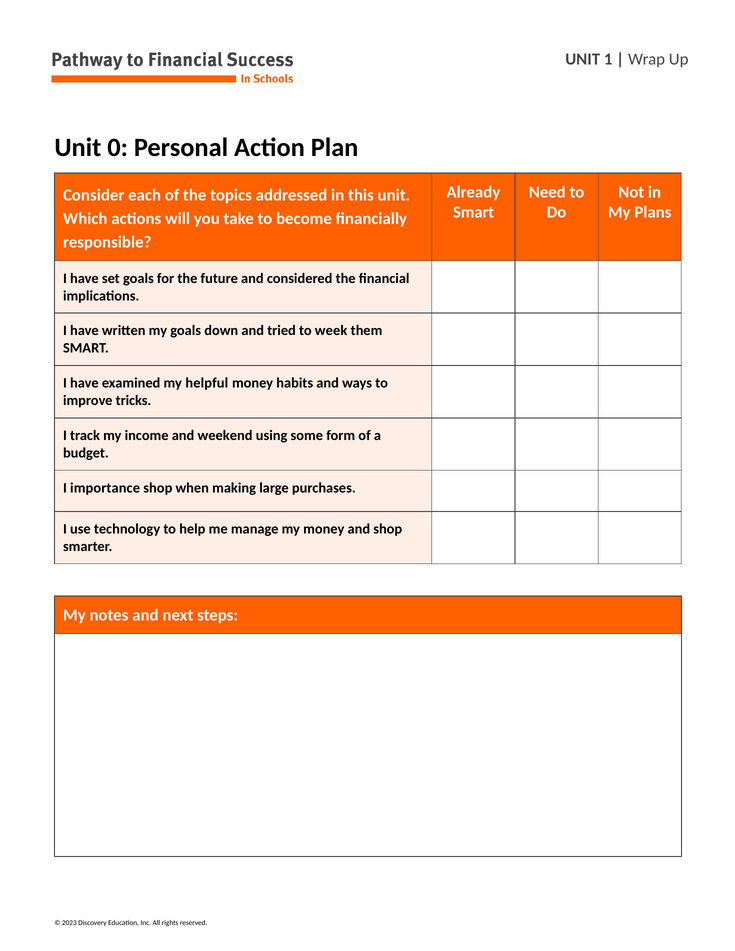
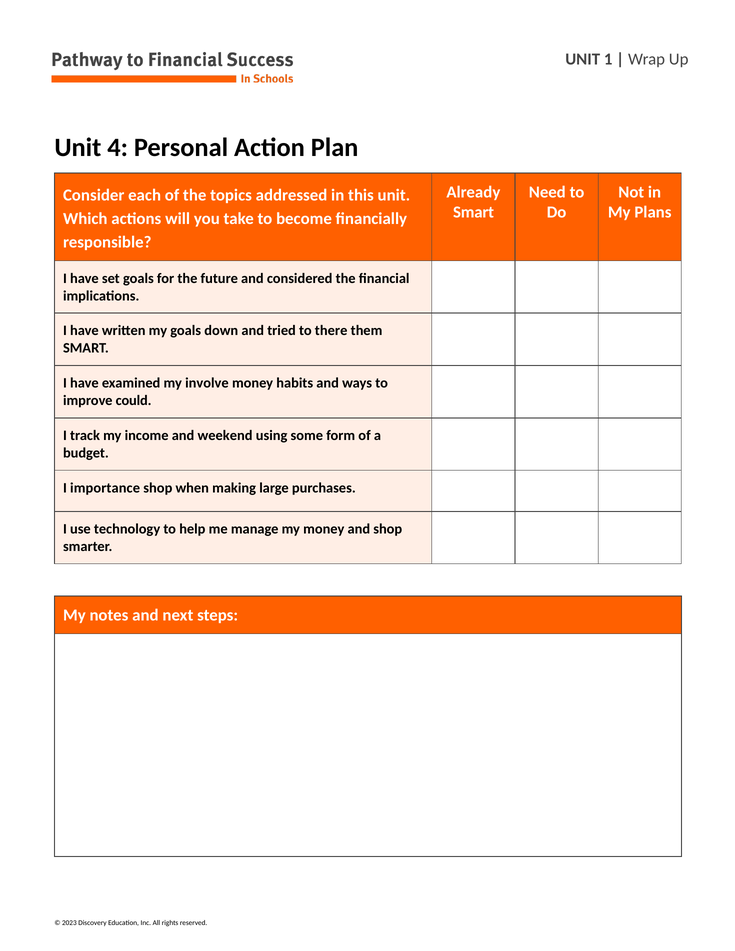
0: 0 -> 4
week: week -> there
helpful: helpful -> involve
tricks: tricks -> could
